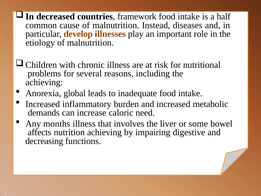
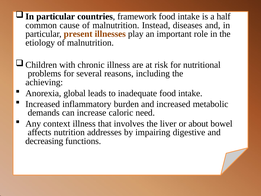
decreased at (56, 16): decreased -> particular
develop: develop -> present
months: months -> context
some: some -> about
nutrition achieving: achieving -> addresses
